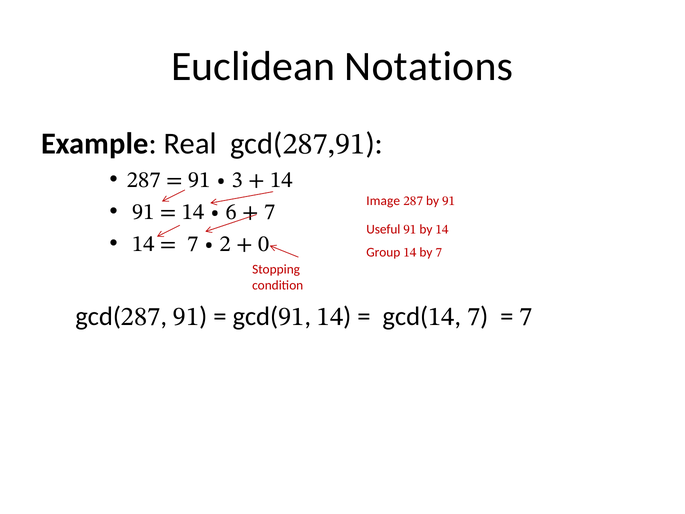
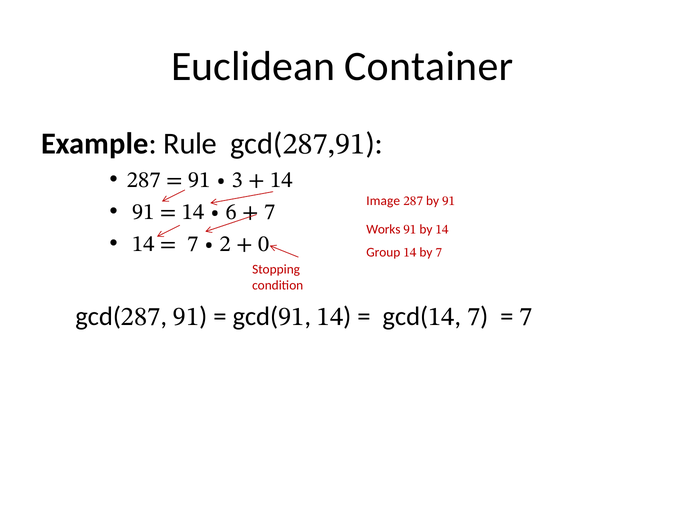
Notations: Notations -> Container
Real: Real -> Rule
Useful: Useful -> Works
